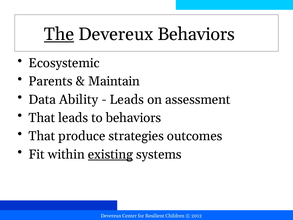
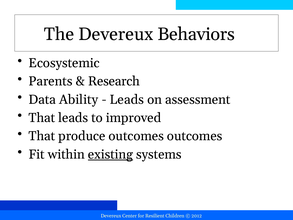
The underline: present -> none
Maintain: Maintain -> Research
to behaviors: behaviors -> improved
produce strategies: strategies -> outcomes
